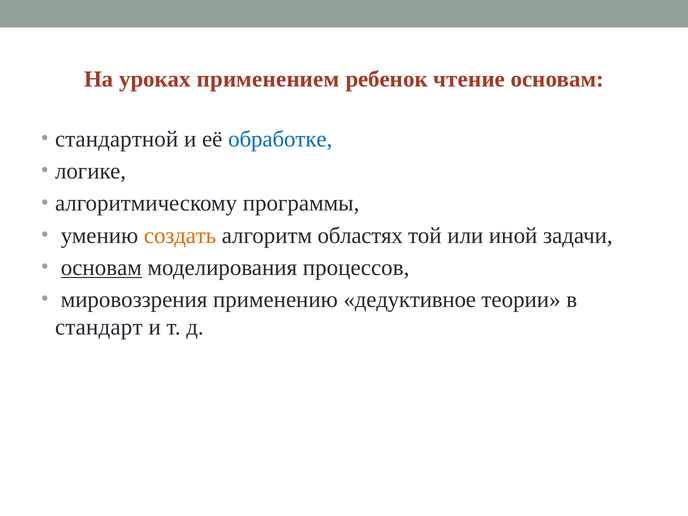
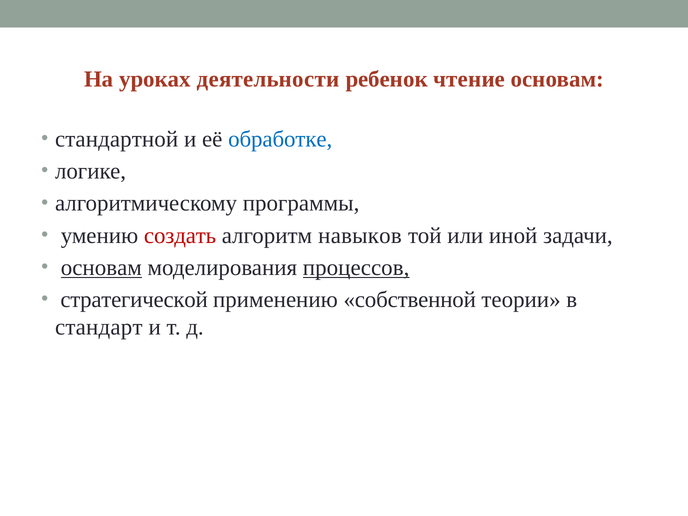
применением: применением -> деятельности
создать colour: orange -> red
областях: областях -> навыков
процессов underline: none -> present
мировоззрения: мировоззрения -> стратегической
дедуктивное: дедуктивное -> собственной
